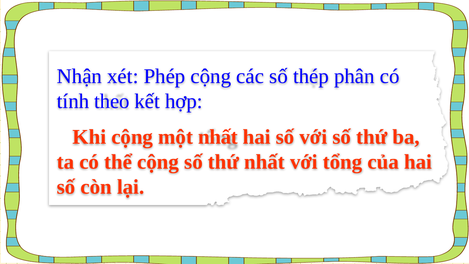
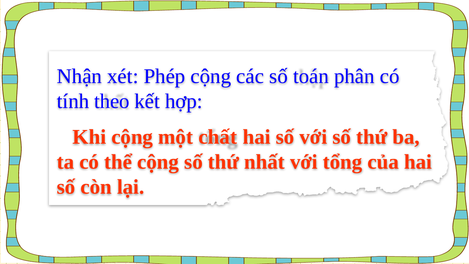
thép: thép -> toán
một nhất: nhất -> chất
